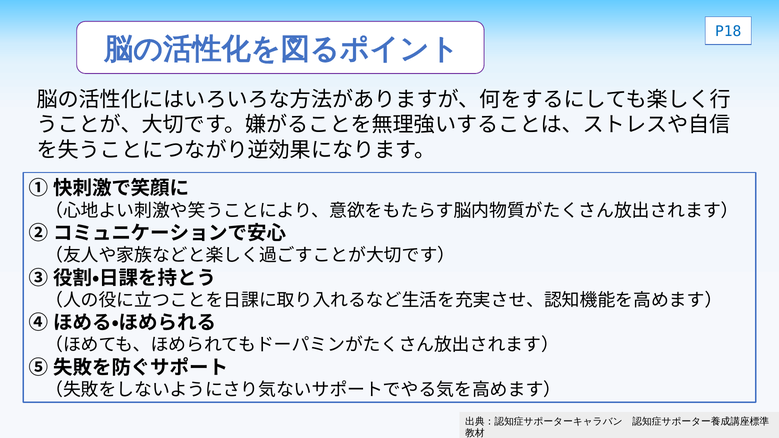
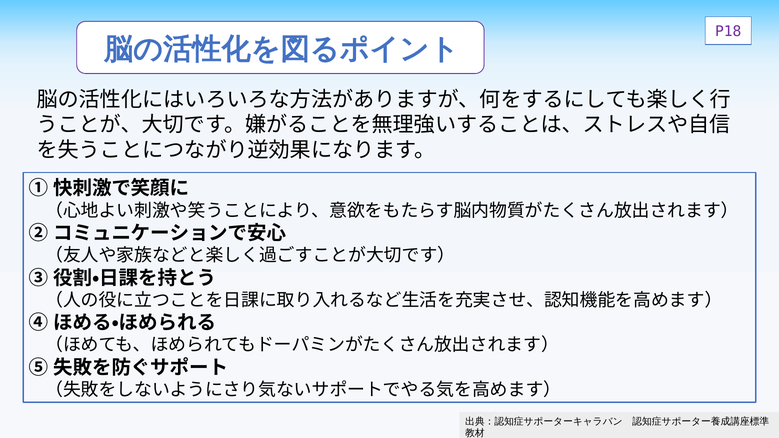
P18 colour: blue -> purple
